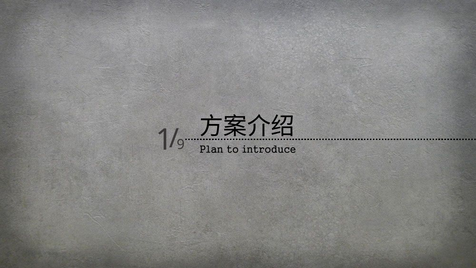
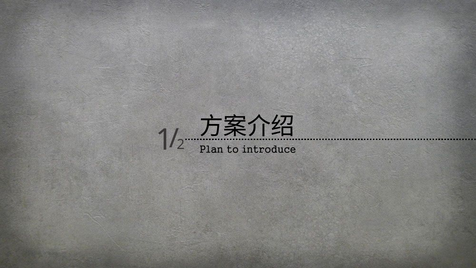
9: 9 -> 2
